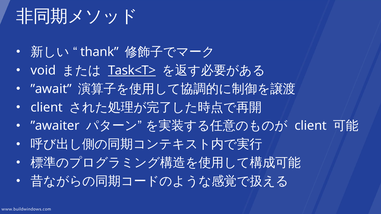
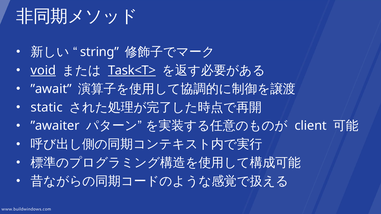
thank: thank -> string
void underline: none -> present
client at (47, 108): client -> static
